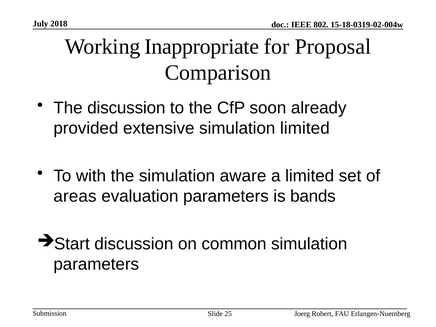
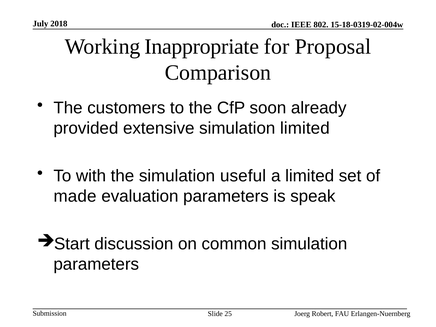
The discussion: discussion -> customers
aware: aware -> useful
areas: areas -> made
bands: bands -> speak
